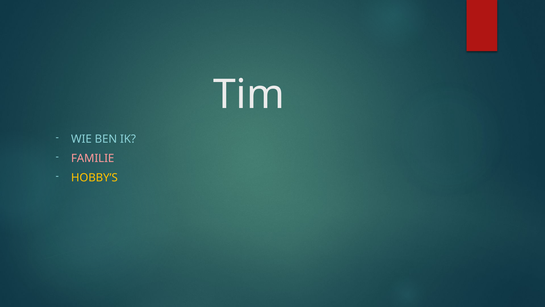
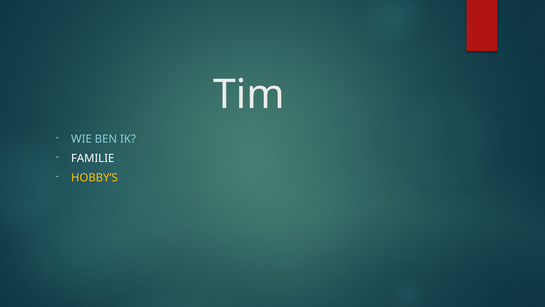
FAMILIE colour: pink -> white
